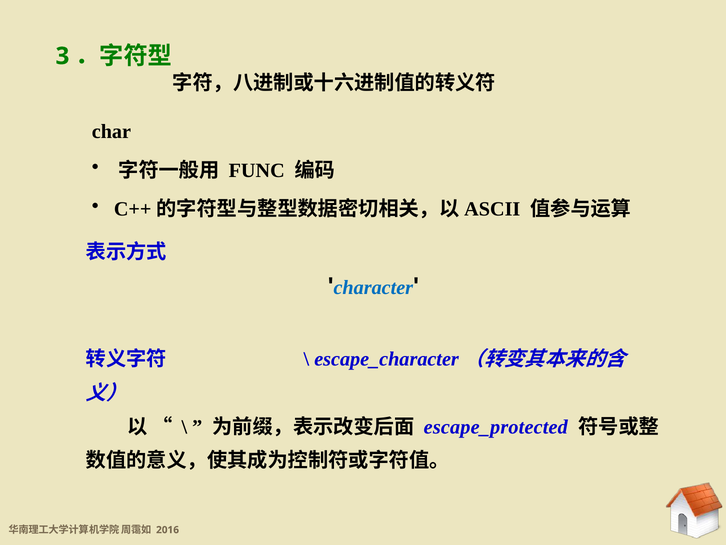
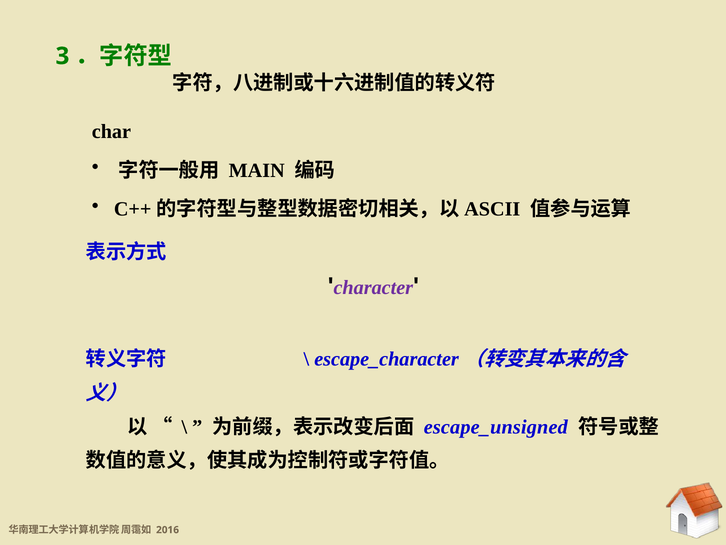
FUNC: FUNC -> MAIN
character colour: blue -> purple
escape_protected: escape_protected -> escape_unsigned
